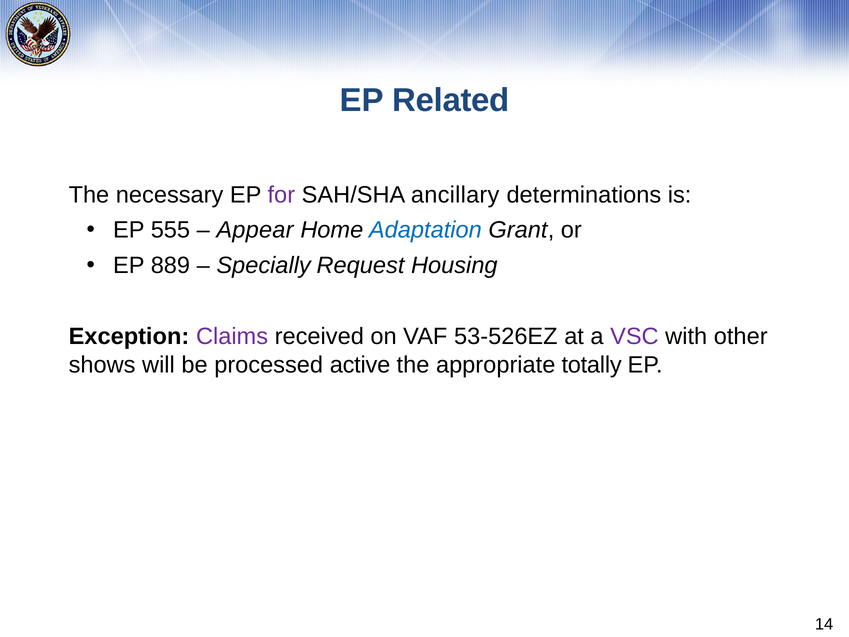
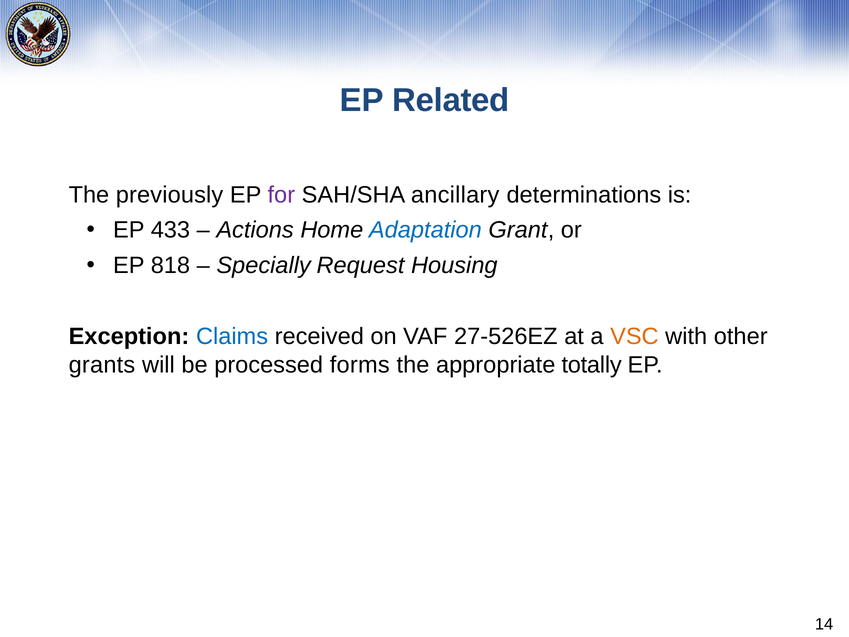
necessary: necessary -> previously
555: 555 -> 433
Appear: Appear -> Actions
889: 889 -> 818
Claims colour: purple -> blue
53-526EZ: 53-526EZ -> 27-526EZ
VSC colour: purple -> orange
shows: shows -> grants
active: active -> forms
